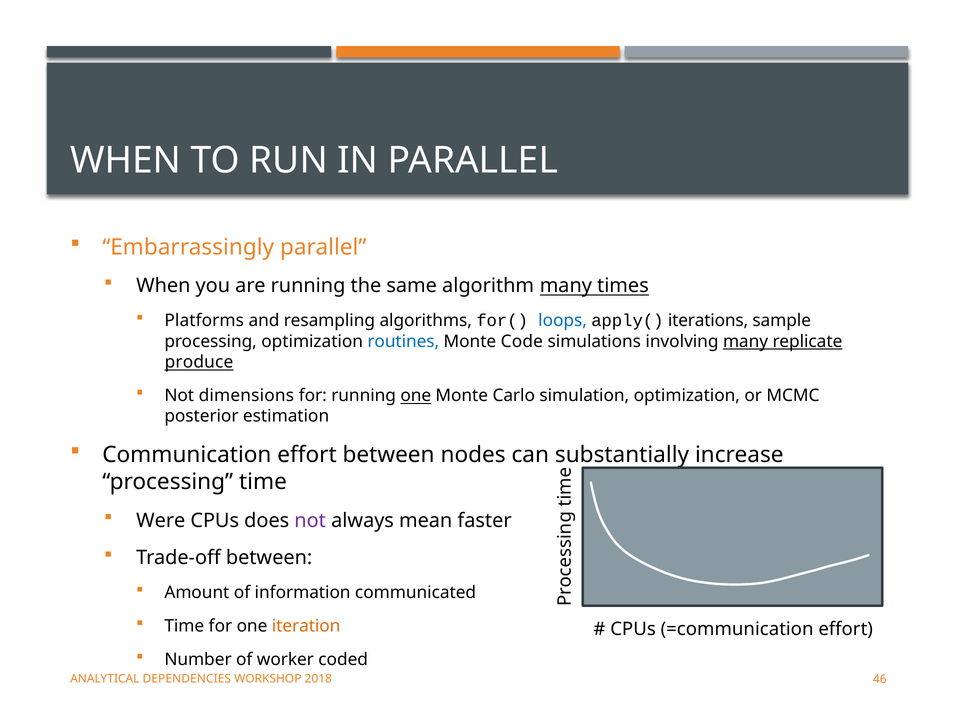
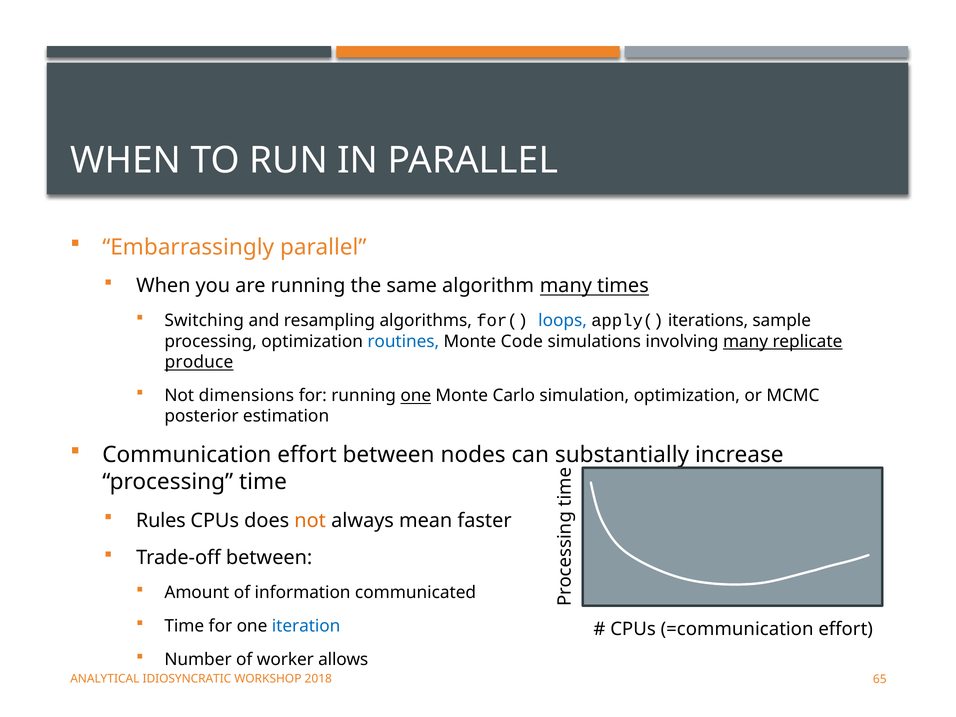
Platforms: Platforms -> Switching
Were: Were -> Rules
not at (310, 521) colour: purple -> orange
iteration colour: orange -> blue
coded: coded -> allows
DEPENDENCIES: DEPENDENCIES -> IDIOSYNCRATIC
46: 46 -> 65
